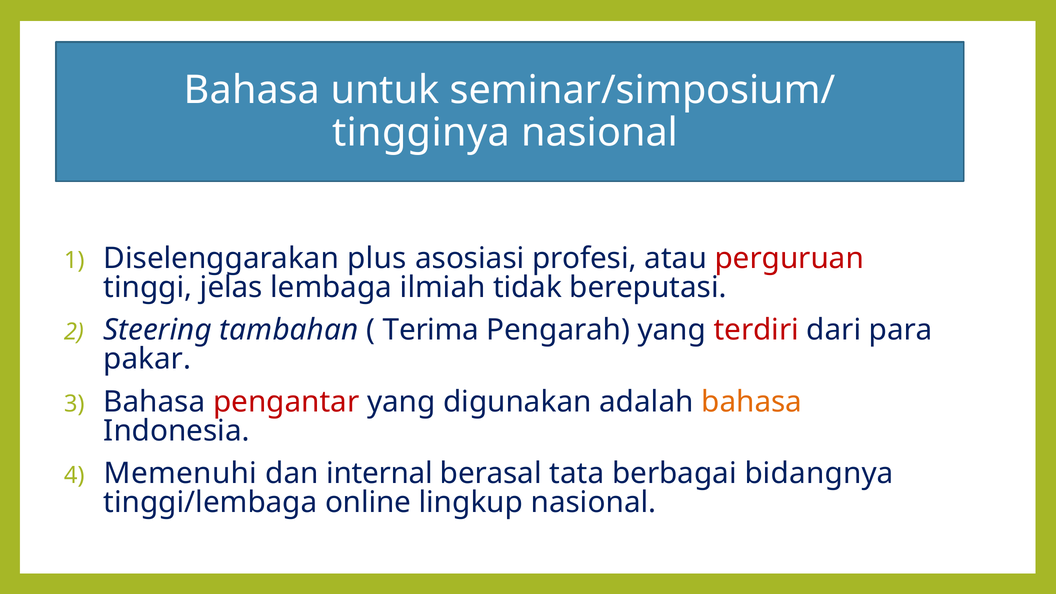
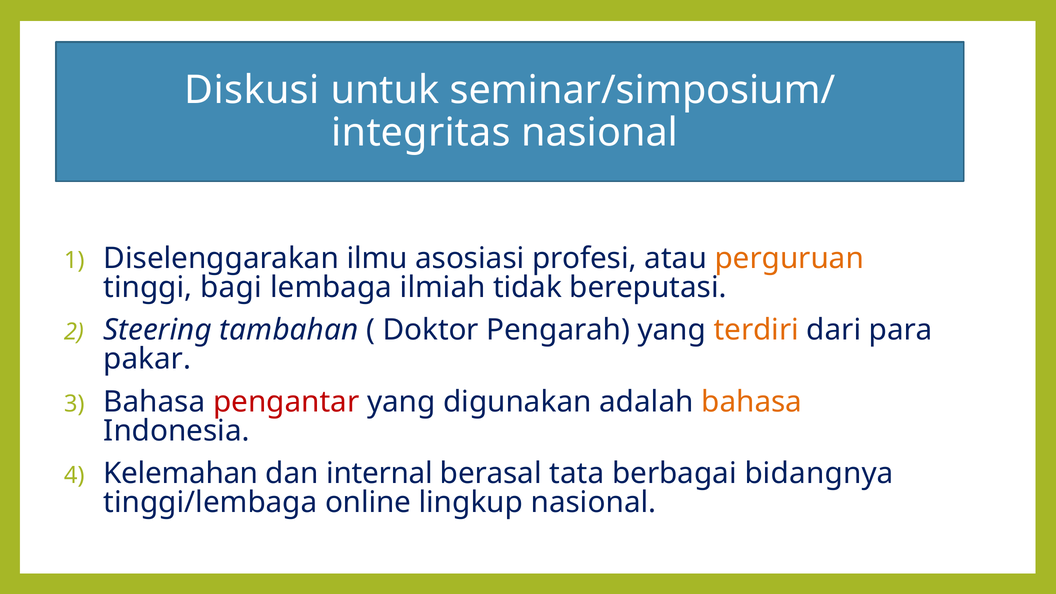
Bahasa at (252, 90): Bahasa -> Diskusi
tingginya: tingginya -> integritas
plus: plus -> ilmu
perguruan colour: red -> orange
jelas: jelas -> bagi
Terima: Terima -> Doktor
terdiri colour: red -> orange
Memenuhi: Memenuhi -> Kelemahan
